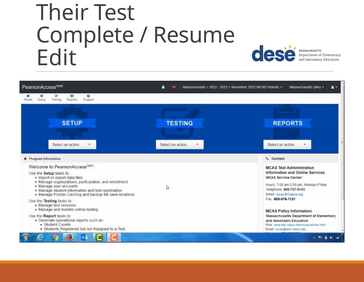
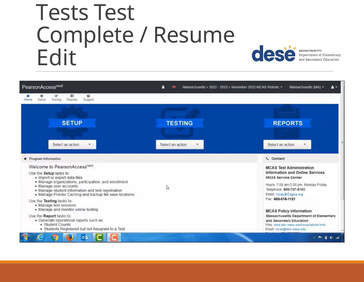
Their: Their -> Tests
